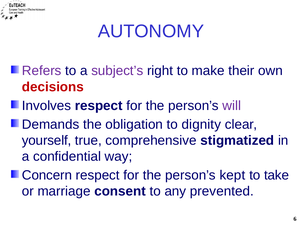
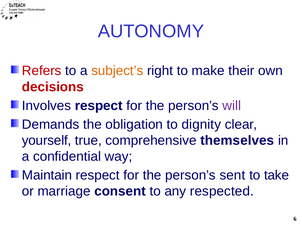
Refers colour: purple -> red
subject’s colour: purple -> orange
stigmatized: stigmatized -> themselves
Concern: Concern -> Maintain
kept: kept -> sent
prevented: prevented -> respected
